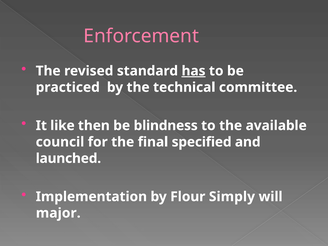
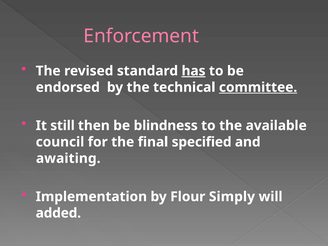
practiced: practiced -> endorsed
committee underline: none -> present
like: like -> still
launched: launched -> awaiting
major: major -> added
